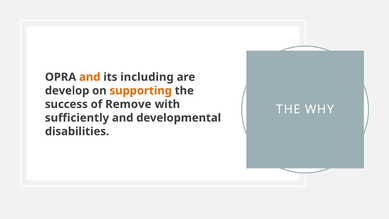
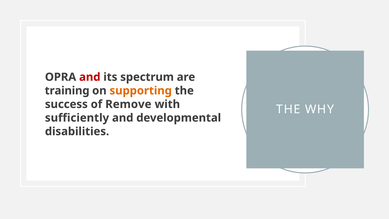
and at (90, 77) colour: orange -> red
including: including -> spectrum
develop: develop -> training
